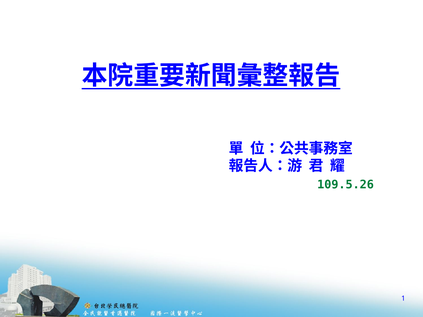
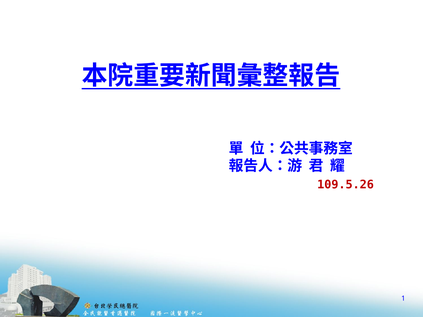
109.5.26 colour: green -> red
